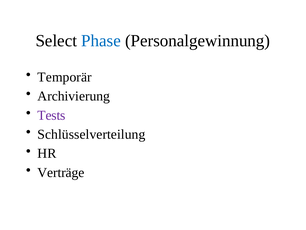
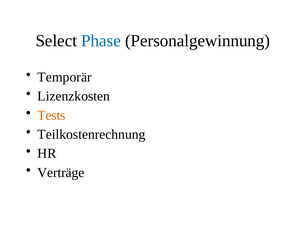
Archivierung: Archivierung -> Lizenzkosten
Tests colour: purple -> orange
Schlüsselverteilung: Schlüsselverteilung -> Teilkostenrechnung
